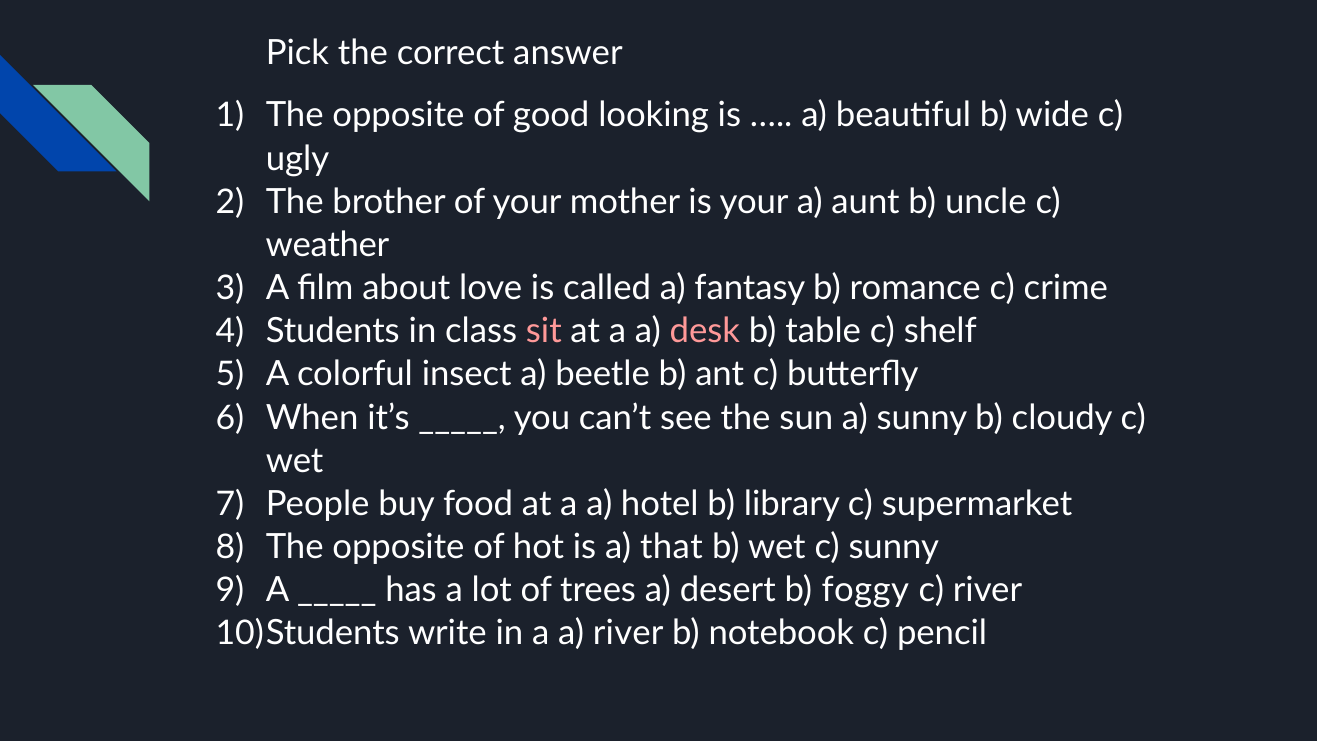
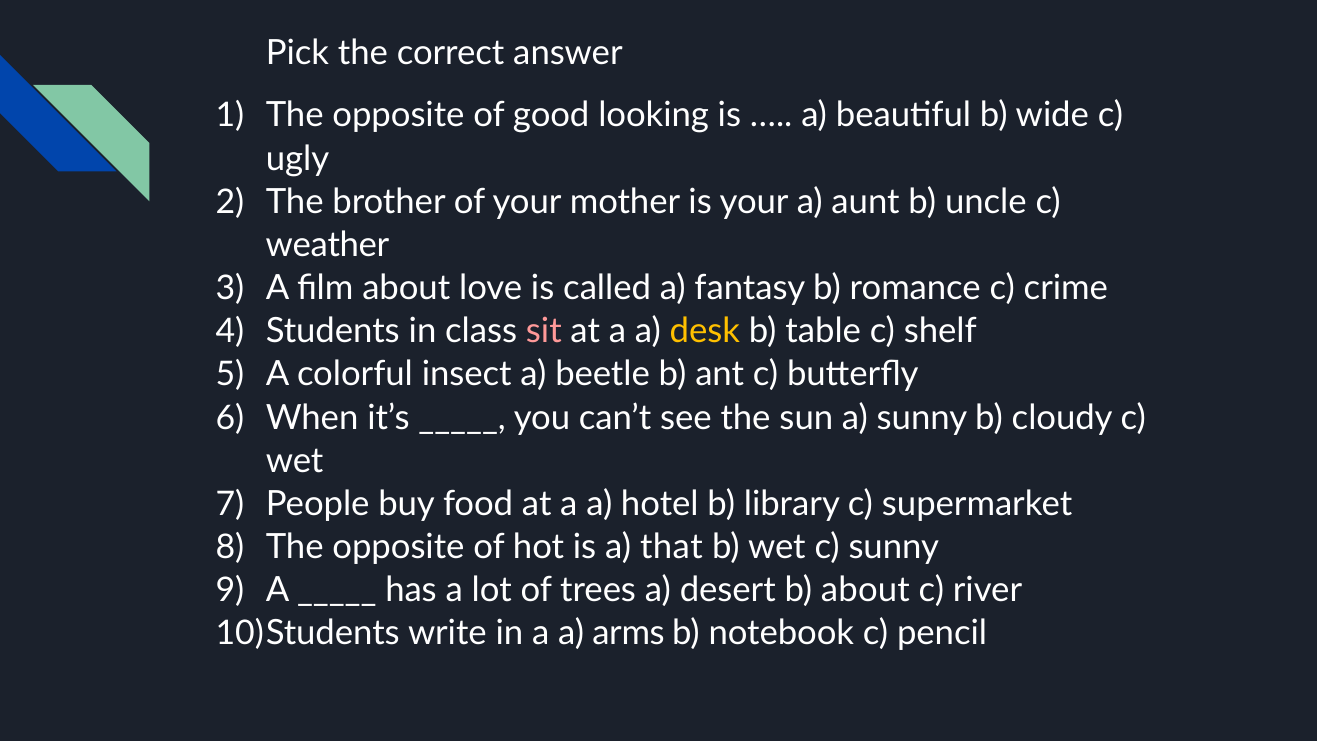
desk colour: pink -> yellow
b foggy: foggy -> about
a river: river -> arms
